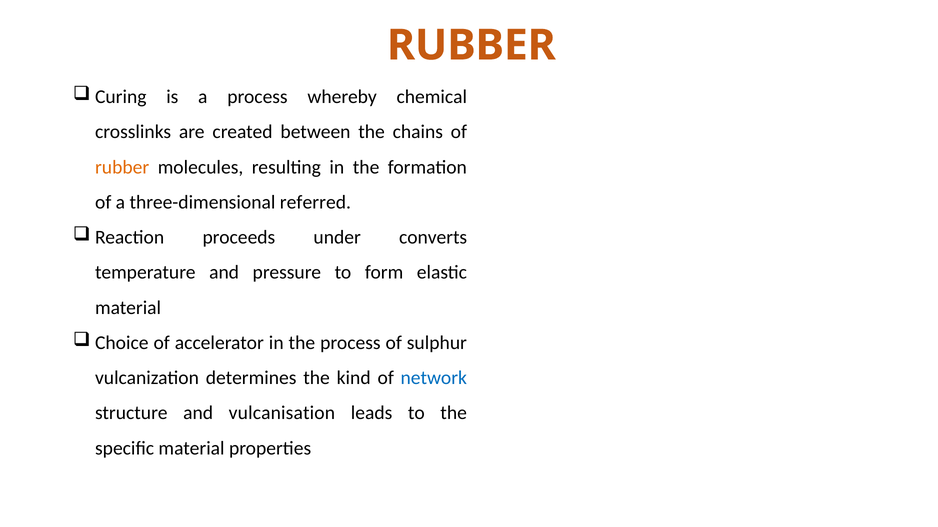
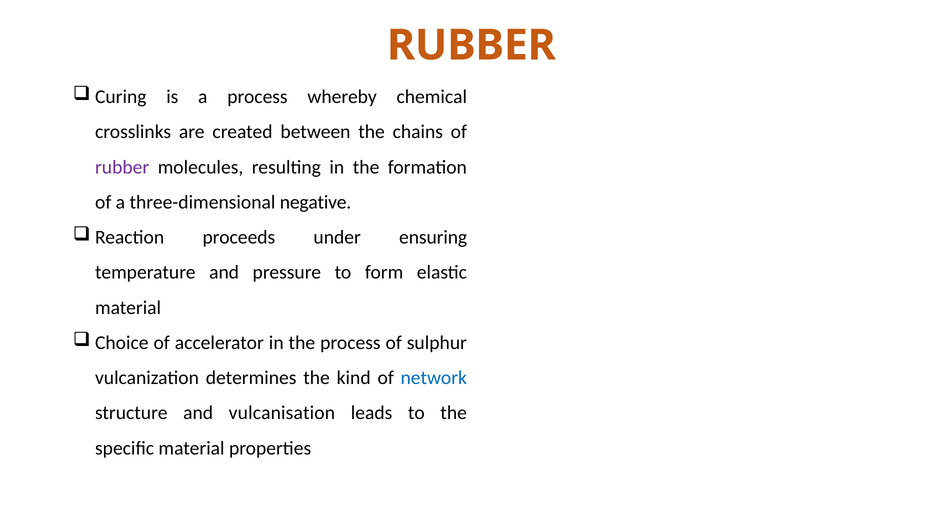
rubber at (122, 167) colour: orange -> purple
referred: referred -> negative
converts: converts -> ensuring
